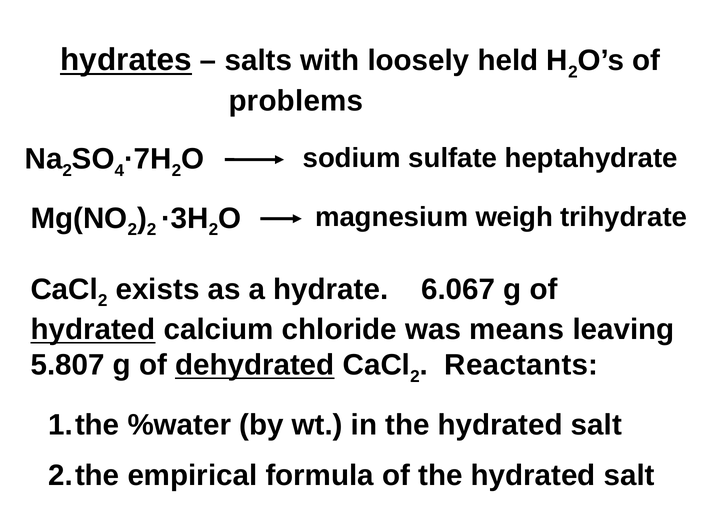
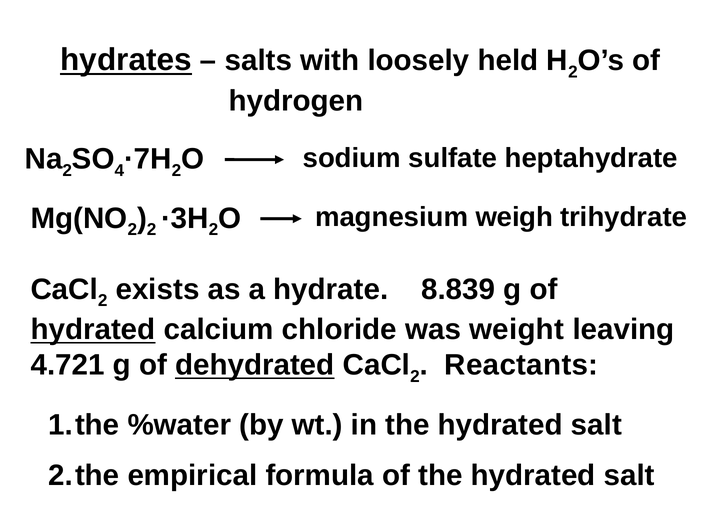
problems: problems -> hydrogen
6.067: 6.067 -> 8.839
means: means -> weight
5.807: 5.807 -> 4.721
